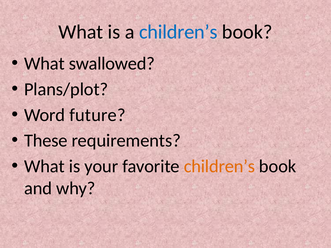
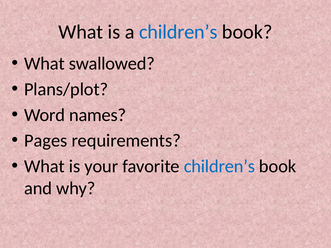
future: future -> names
These: These -> Pages
children’s at (219, 167) colour: orange -> blue
